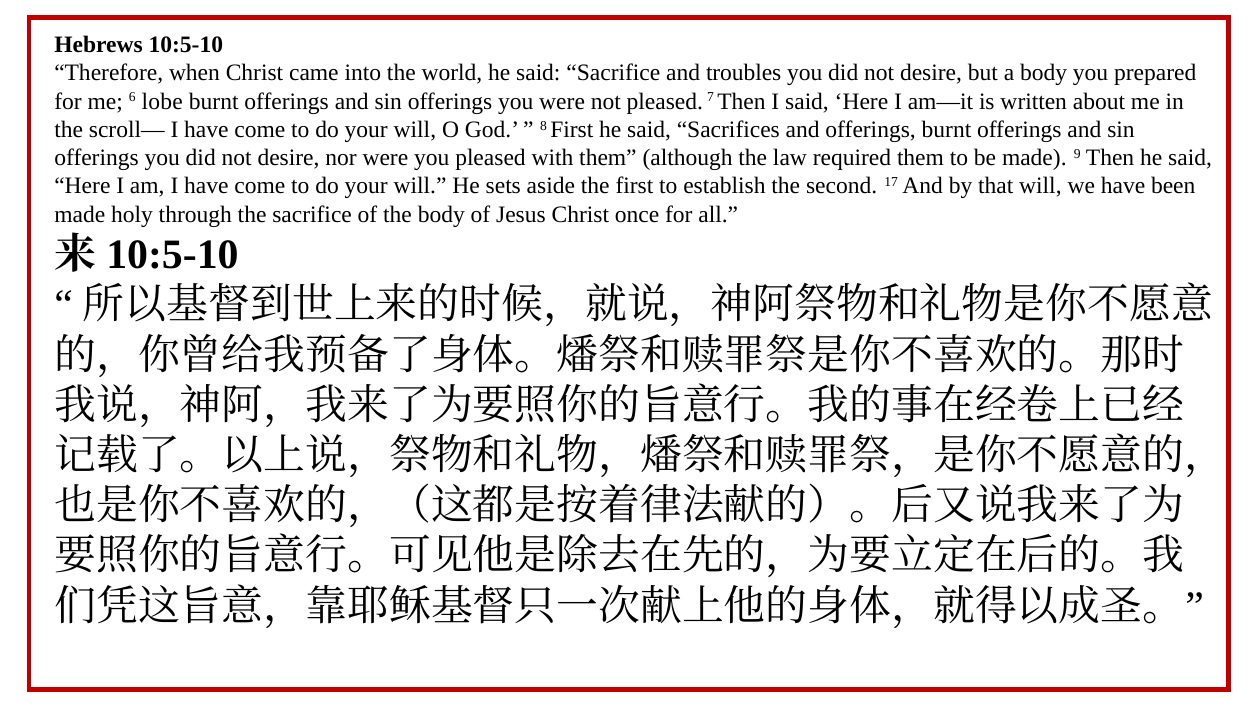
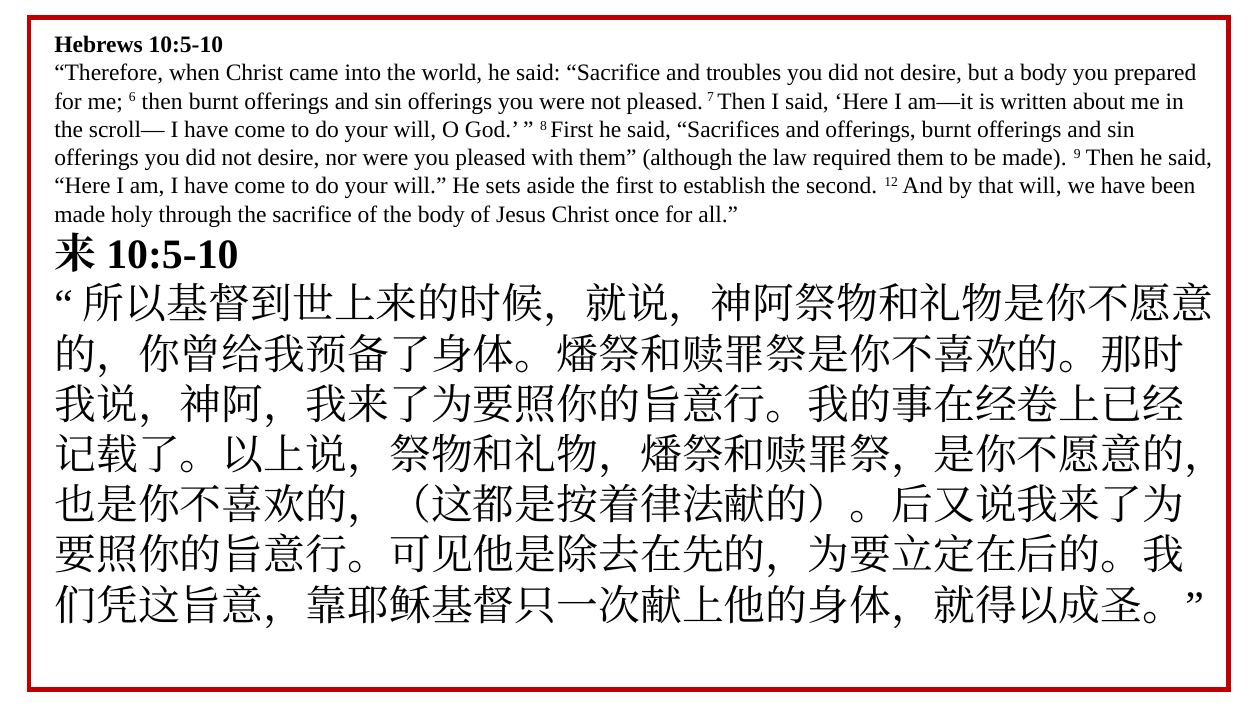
6 lobe: lobe -> then
17: 17 -> 12
